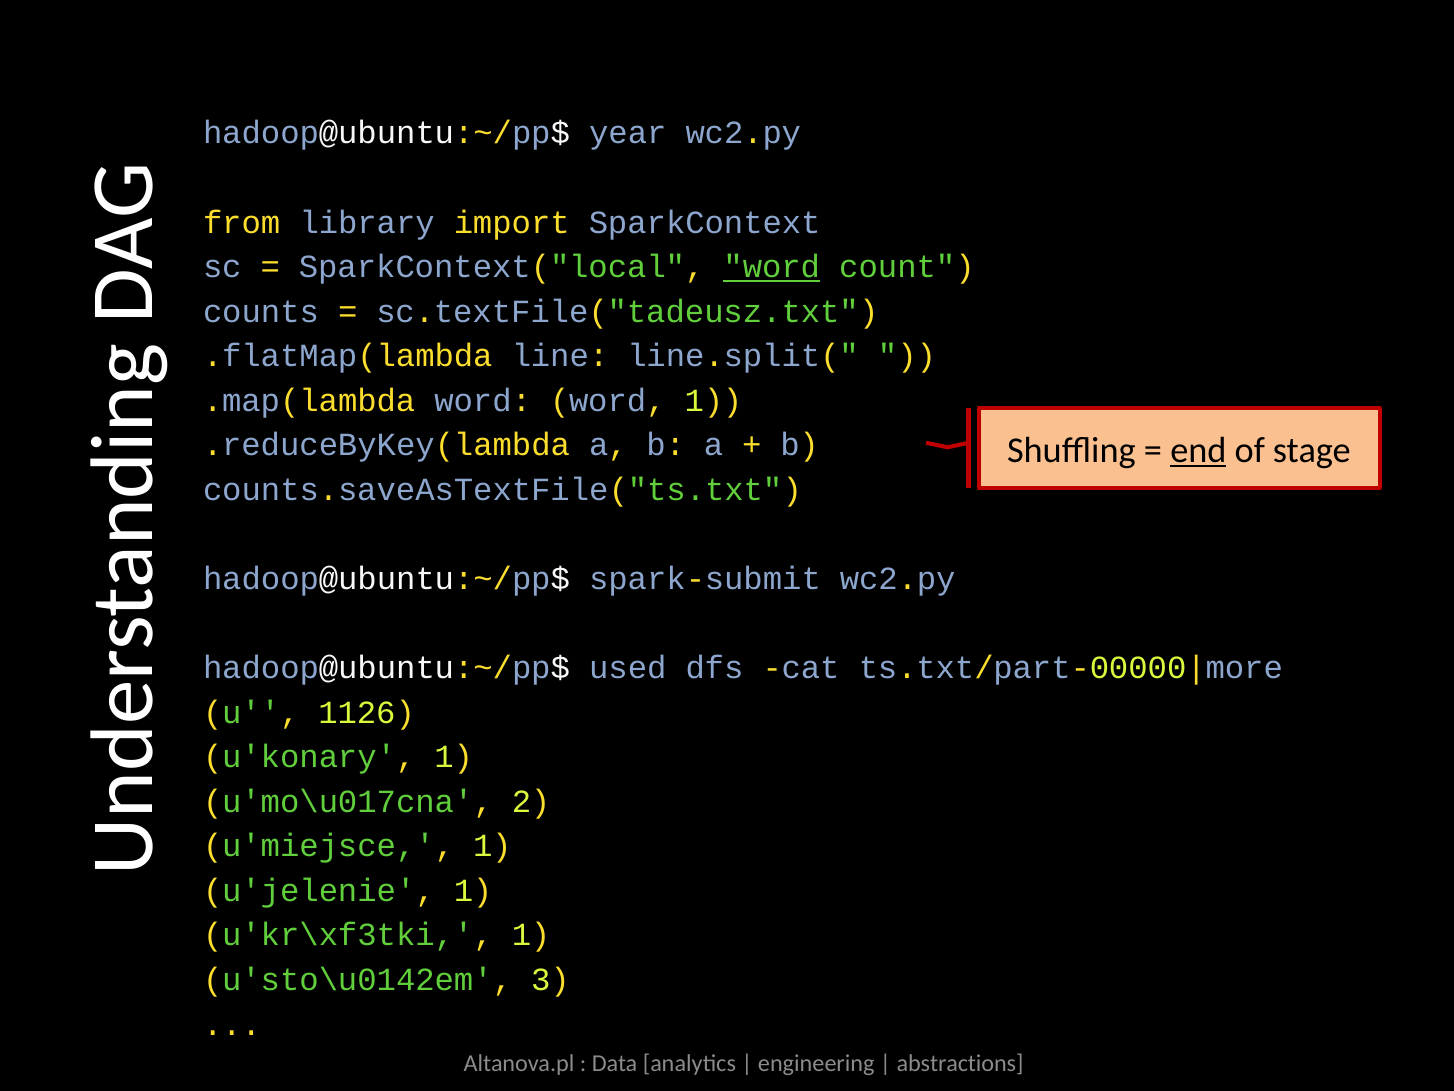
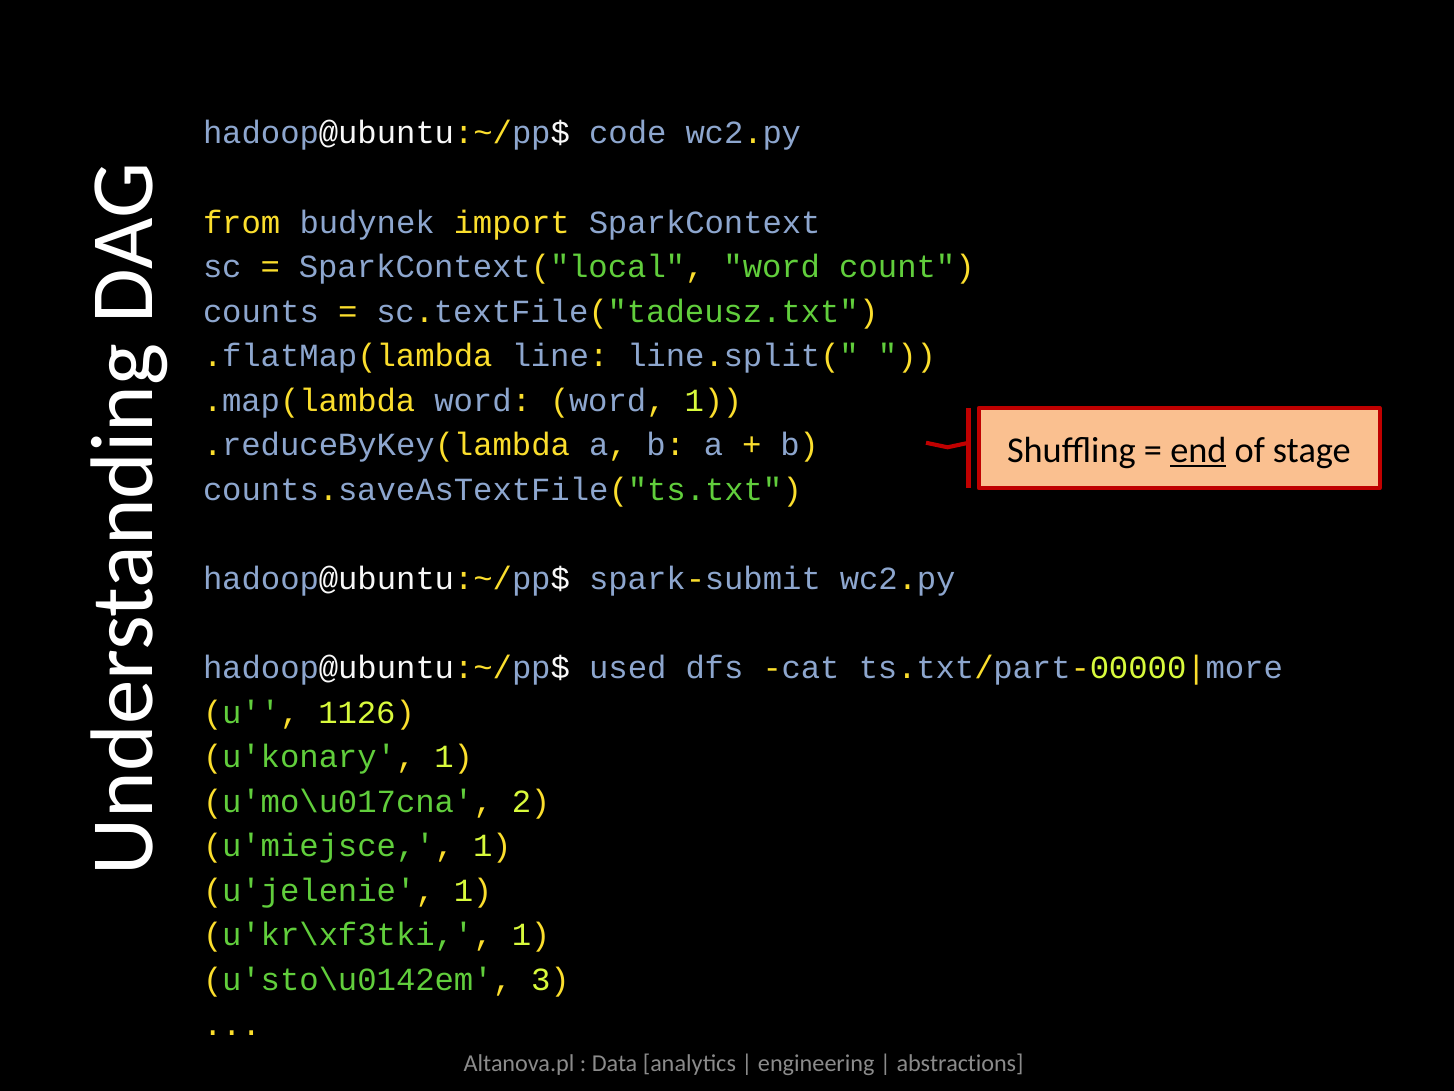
year: year -> code
library: library -> budynek
word at (772, 267) underline: present -> none
